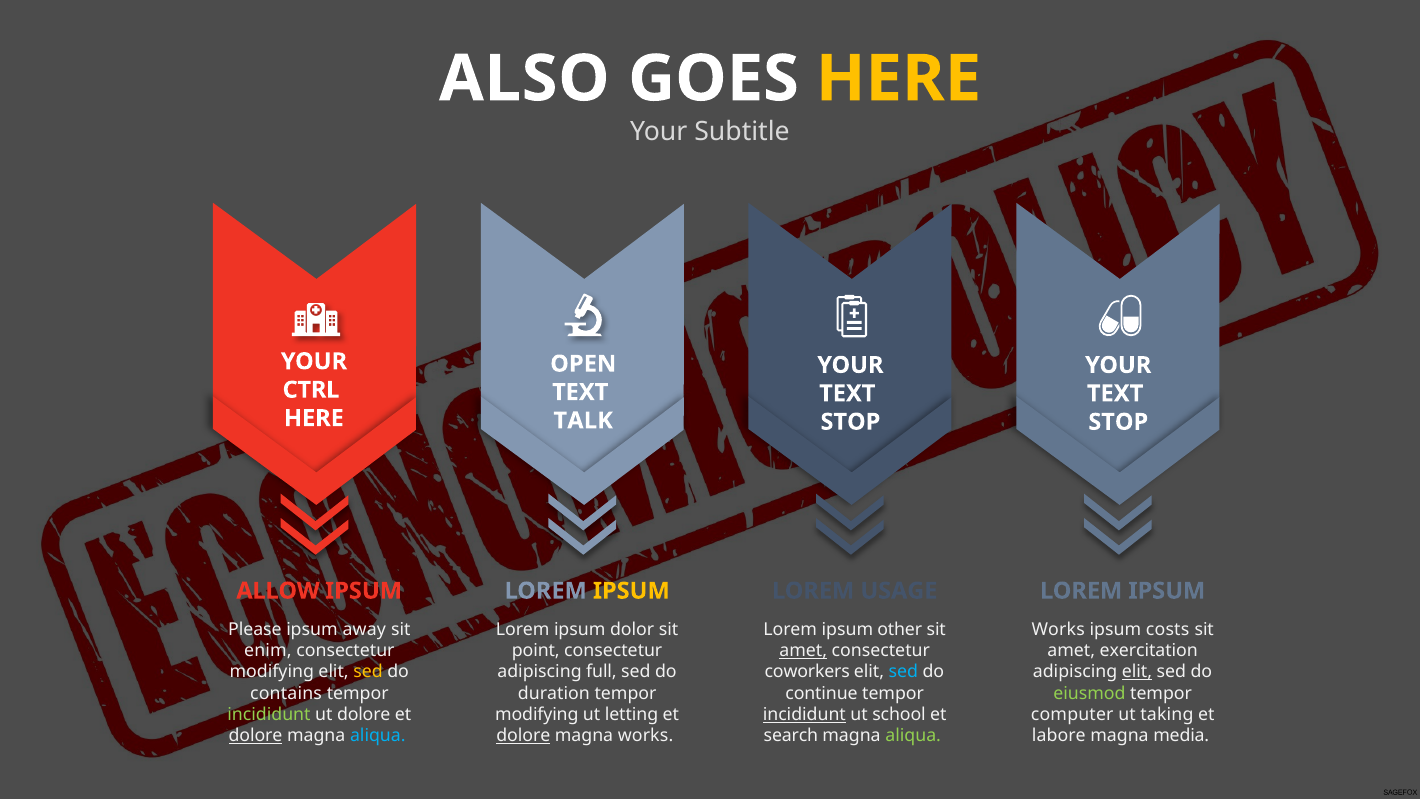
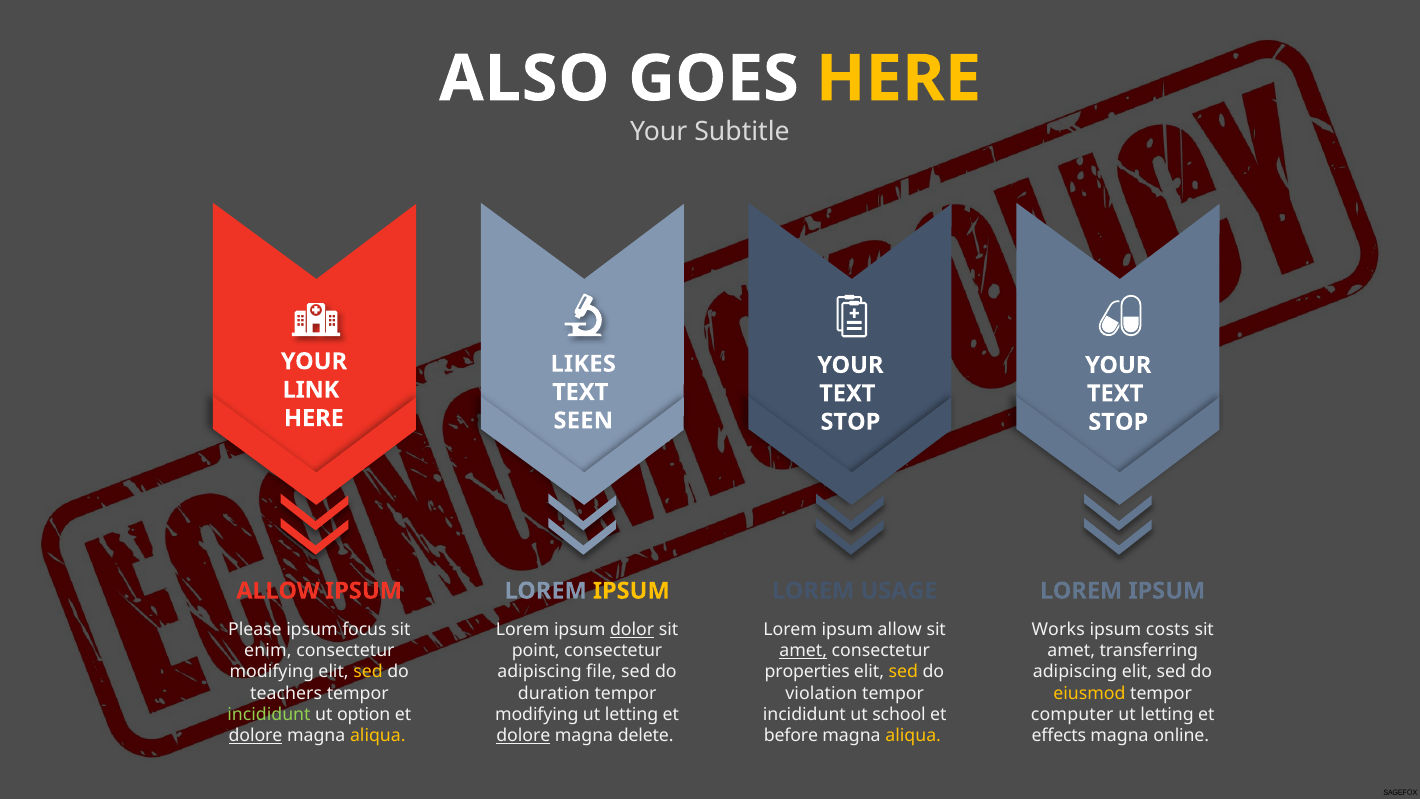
OPEN: OPEN -> LIKES
CTRL: CTRL -> LINK
TALK: TALK -> SEEN
away: away -> focus
dolor underline: none -> present
ipsum other: other -> allow
exercitation: exercitation -> transferring
full: full -> file
coworkers: coworkers -> properties
sed at (903, 672) colour: light blue -> yellow
elit at (1137, 672) underline: present -> none
contains: contains -> teachers
continue: continue -> violation
eiusmod colour: light green -> yellow
ut dolore: dolore -> option
incididunt at (804, 714) underline: present -> none
taking at (1167, 714): taking -> letting
aliqua at (378, 736) colour: light blue -> yellow
magna works: works -> delete
search: search -> before
aliqua at (913, 736) colour: light green -> yellow
labore: labore -> effects
media: media -> online
